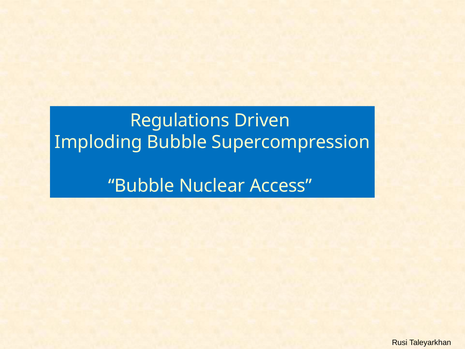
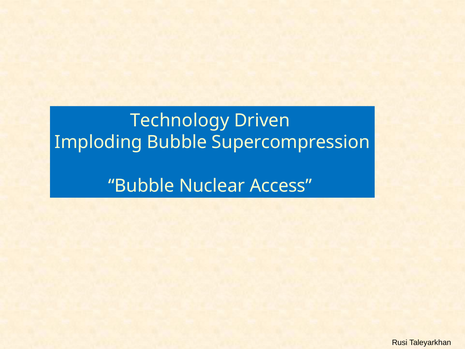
Regulations: Regulations -> Technology
